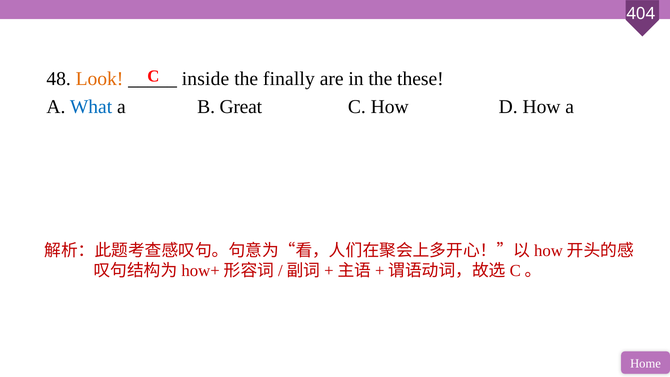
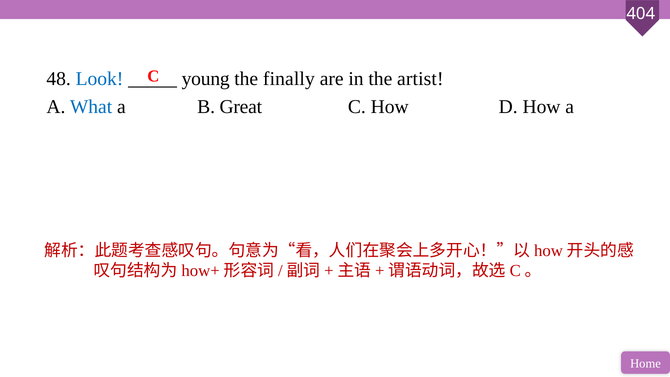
Look colour: orange -> blue
inside: inside -> young
these: these -> artist
